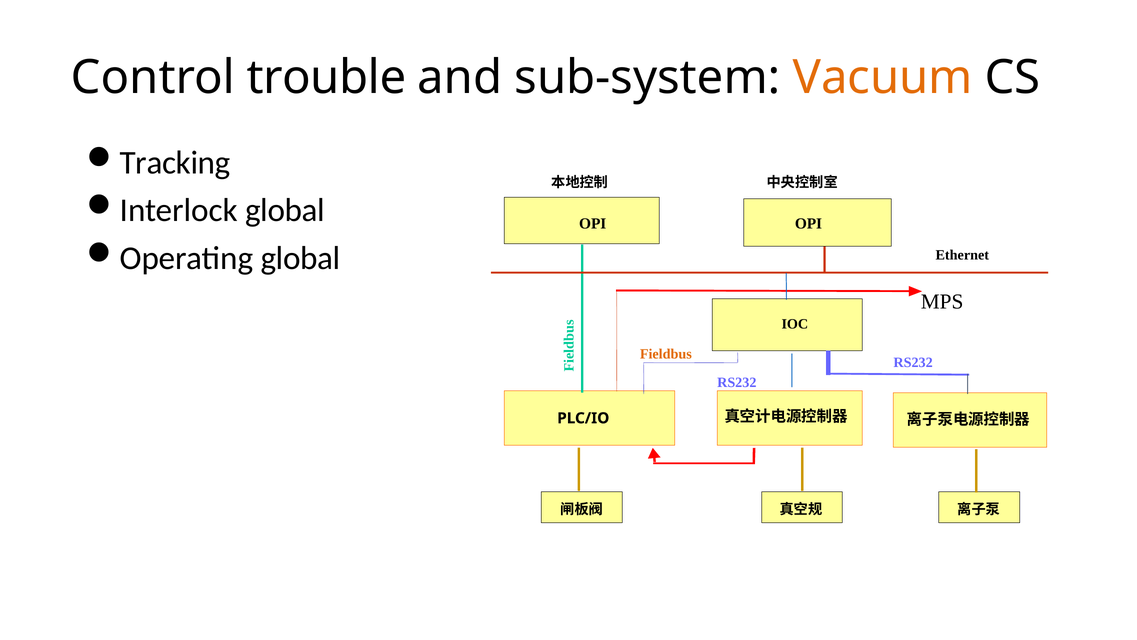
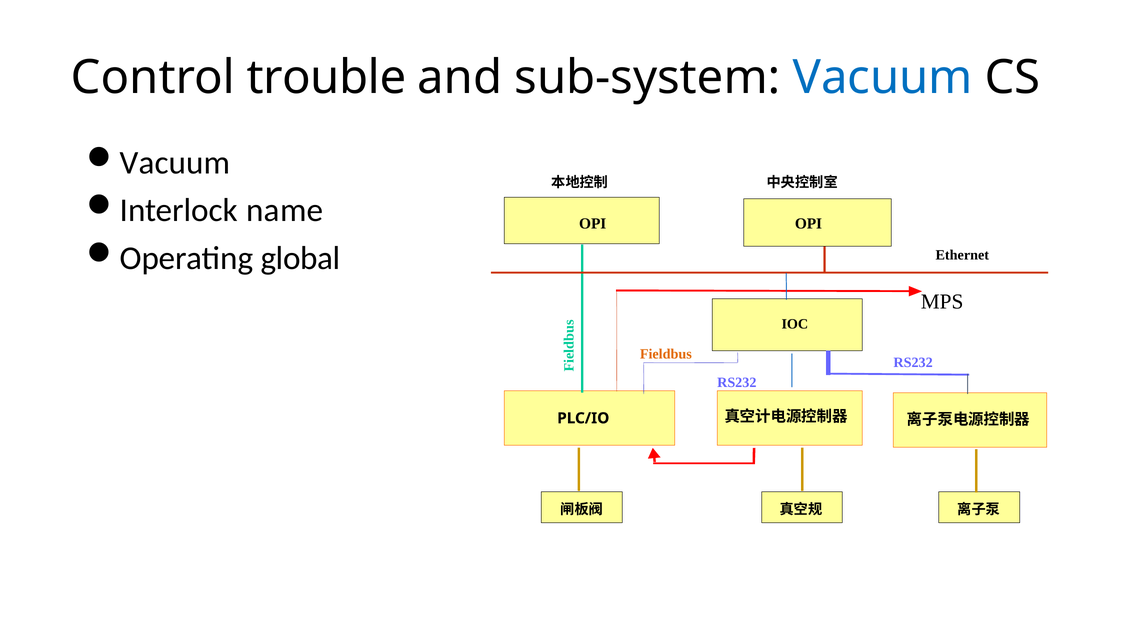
Vacuum at (883, 77) colour: orange -> blue
Tracking at (175, 163): Tracking -> Vacuum
Interlock global: global -> name
